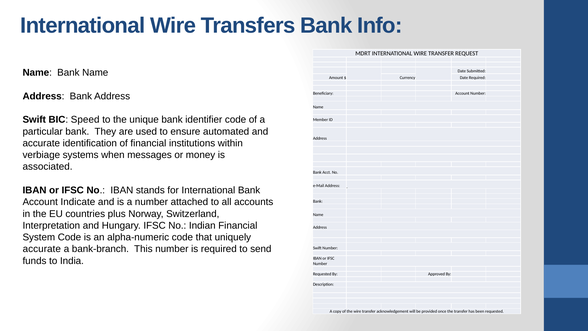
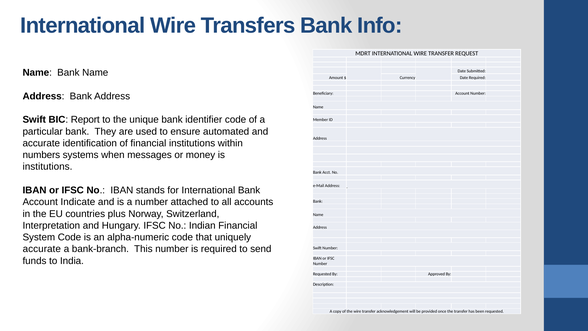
Speed: Speed -> Report
verbiage: verbiage -> numbers
associated at (48, 167): associated -> institutions
